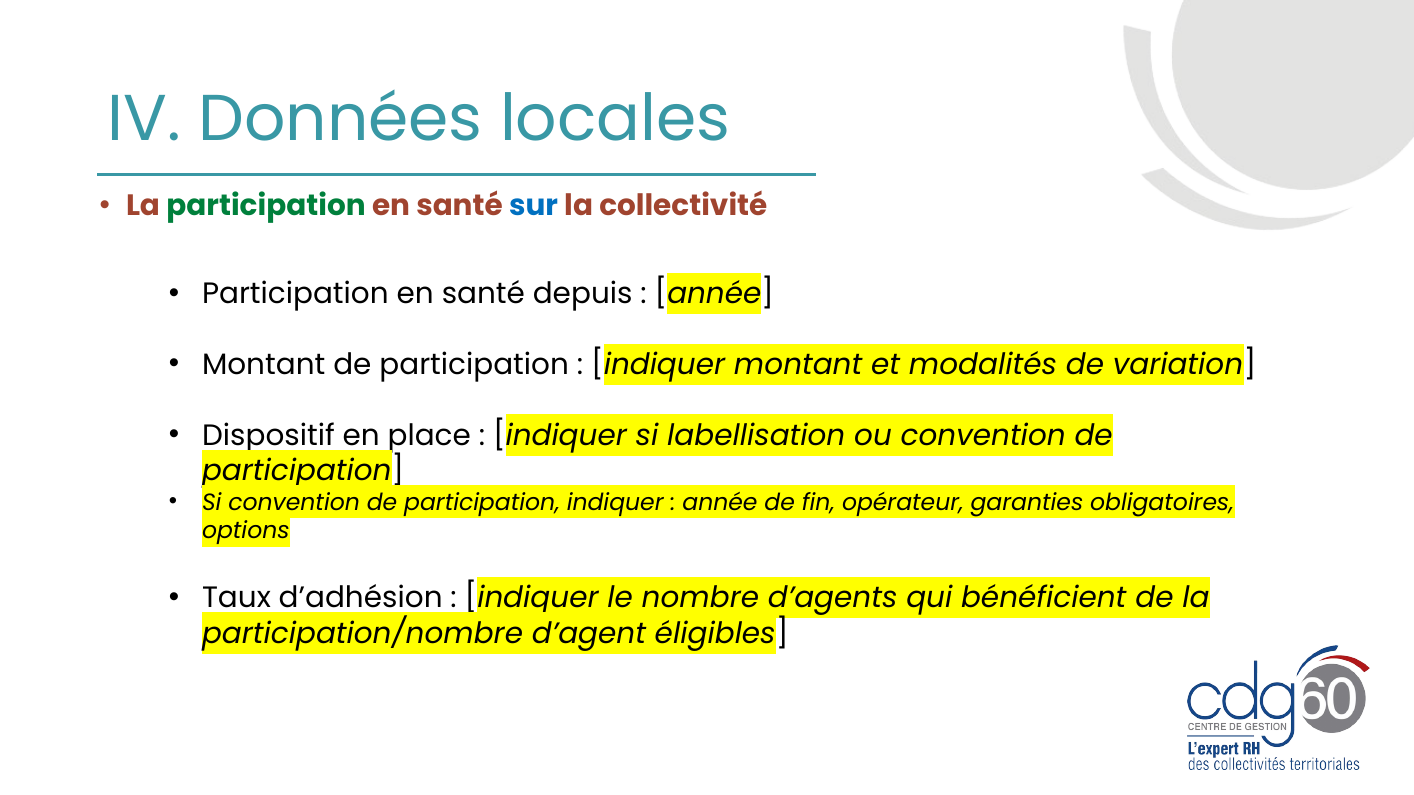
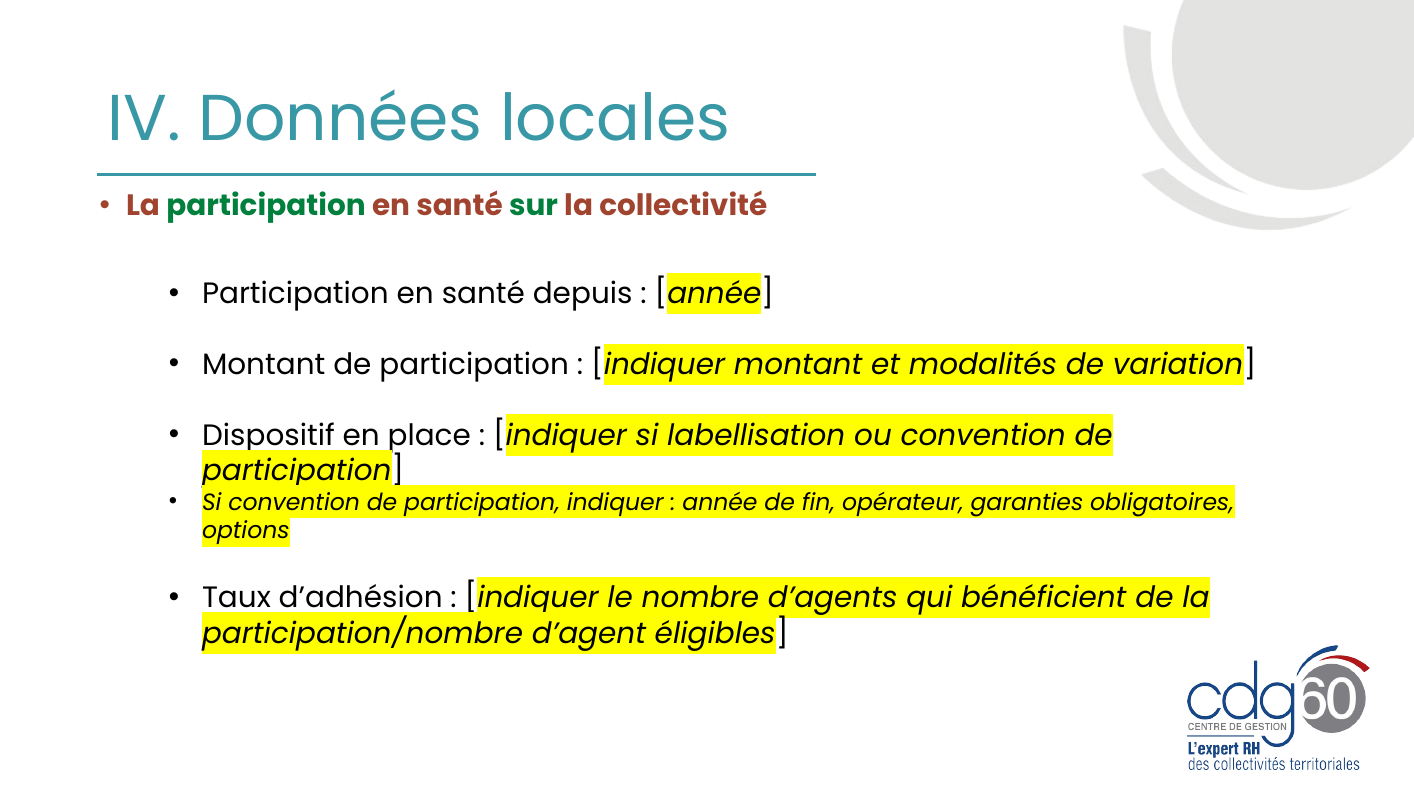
sur colour: blue -> green
